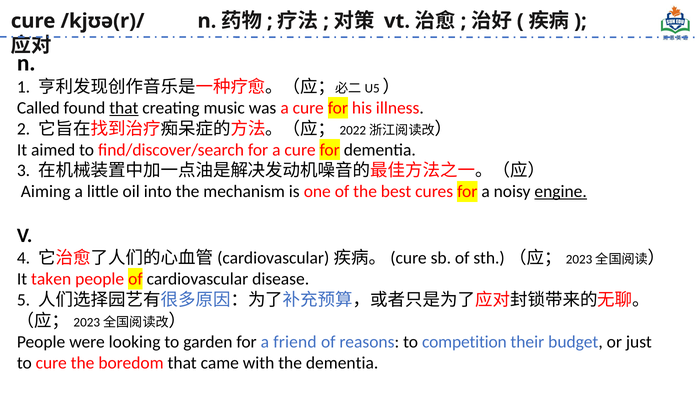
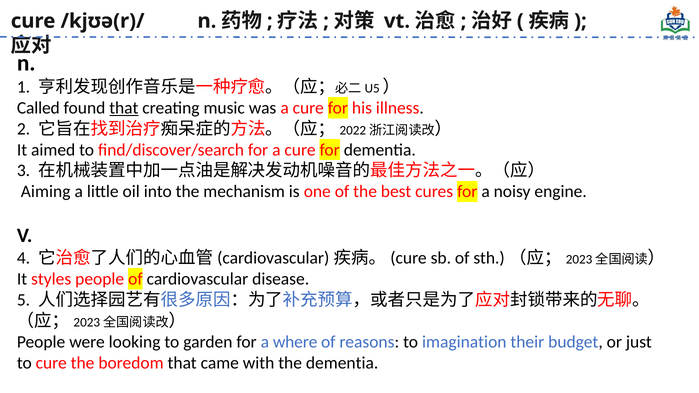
engine underline: present -> none
taken: taken -> styles
friend: friend -> where
competition: competition -> imagination
